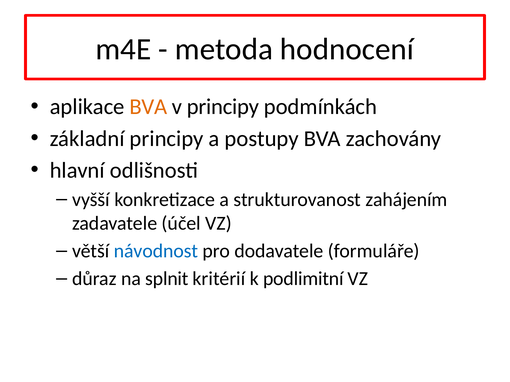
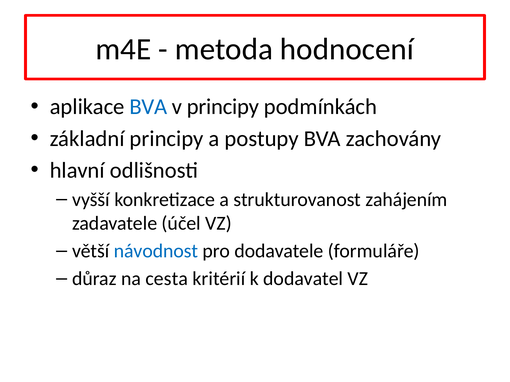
BVA at (148, 107) colour: orange -> blue
splnit: splnit -> cesta
podlimitní: podlimitní -> dodavatel
